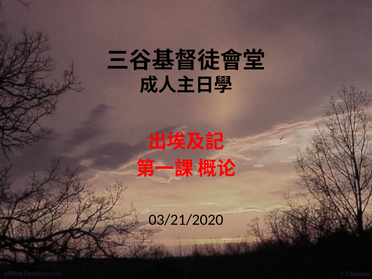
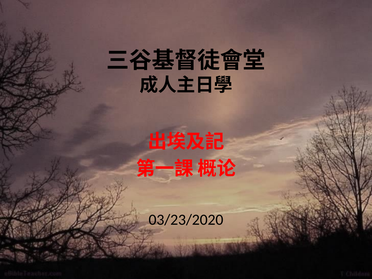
03/21/2020: 03/21/2020 -> 03/23/2020
